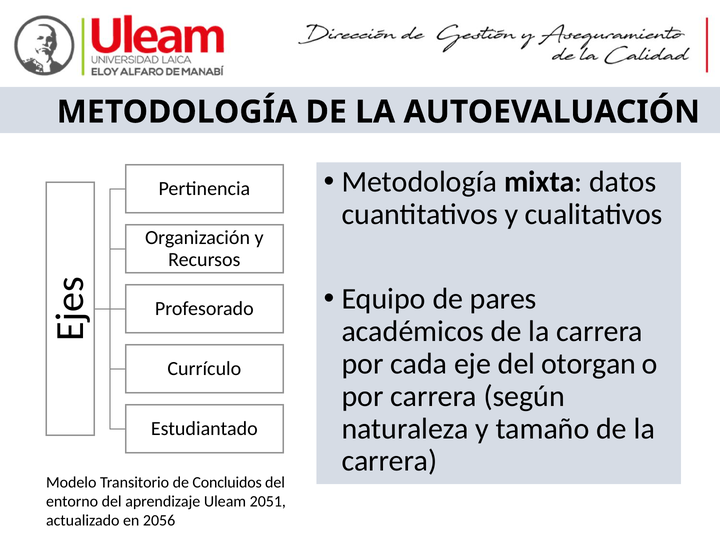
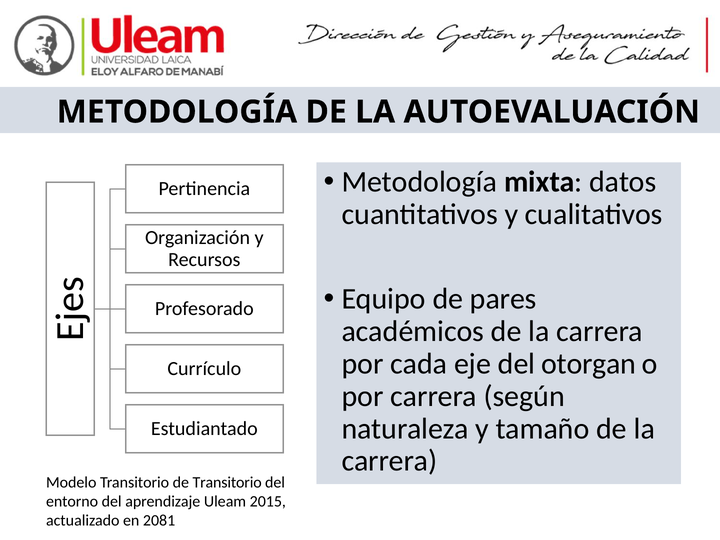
de Concluidos: Concluidos -> Transitorio
2051: 2051 -> 2015
2056: 2056 -> 2081
